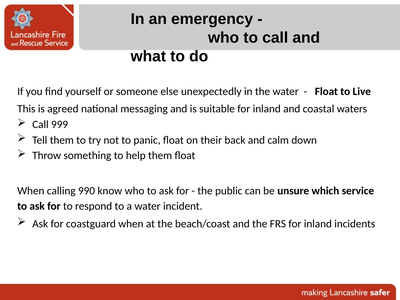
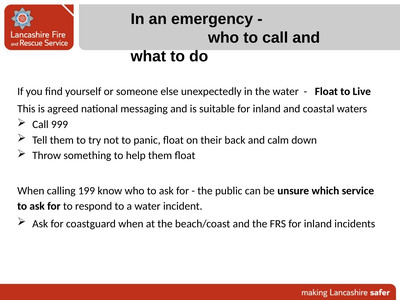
990: 990 -> 199
